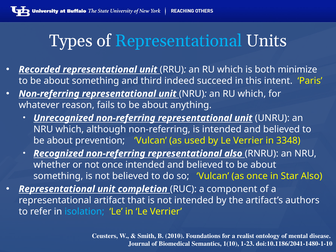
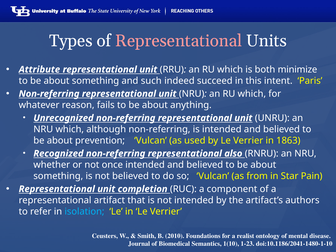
Representational at (179, 41) colour: light blue -> pink
Recorded: Recorded -> Attribute
third: third -> such
3348: 3348 -> 1863
as once: once -> from
Star Also: Also -> Pain
